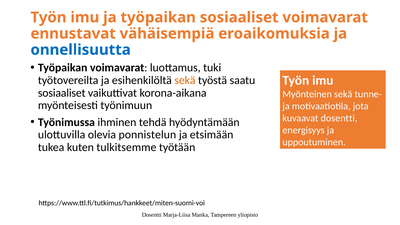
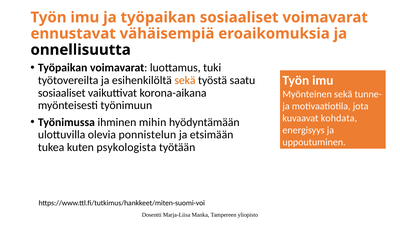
onnellisuutta colour: blue -> black
kuvaavat dosentti: dosentti -> kohdata
tehdä: tehdä -> mihin
tulkitsemme: tulkitsemme -> psykologista
